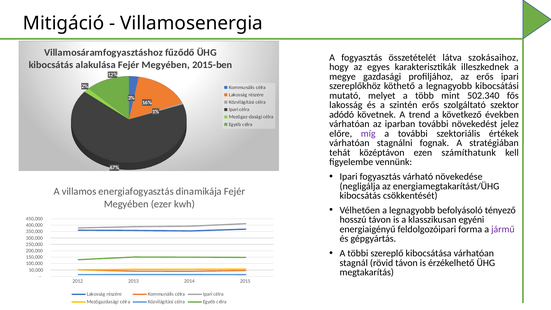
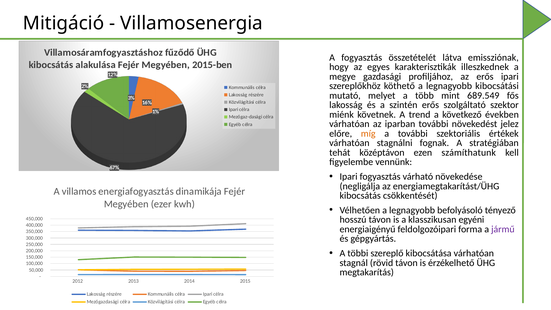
szokásaihoz: szokásaihoz -> emissziónak
502.340: 502.340 -> 689.549
adódó: adódó -> miénk
míg colour: purple -> orange
